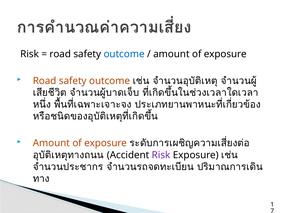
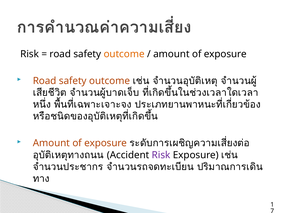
outcome at (124, 54) colour: blue -> orange
